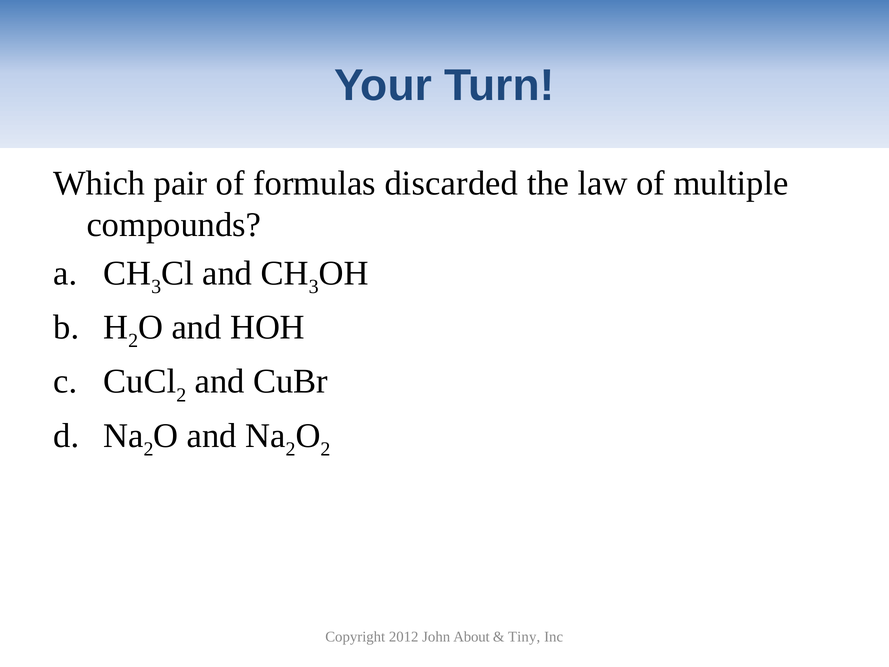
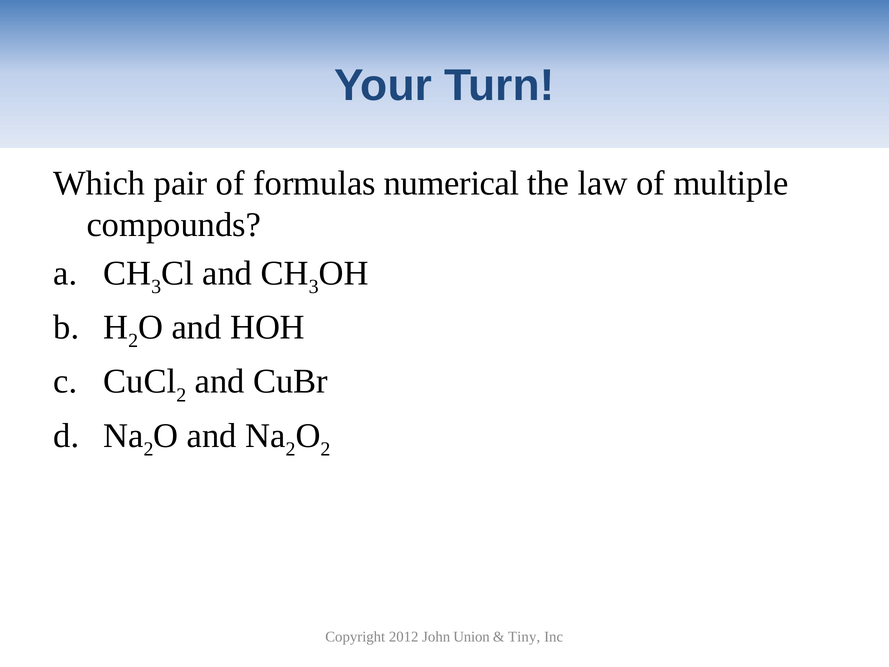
discarded: discarded -> numerical
About: About -> Union
